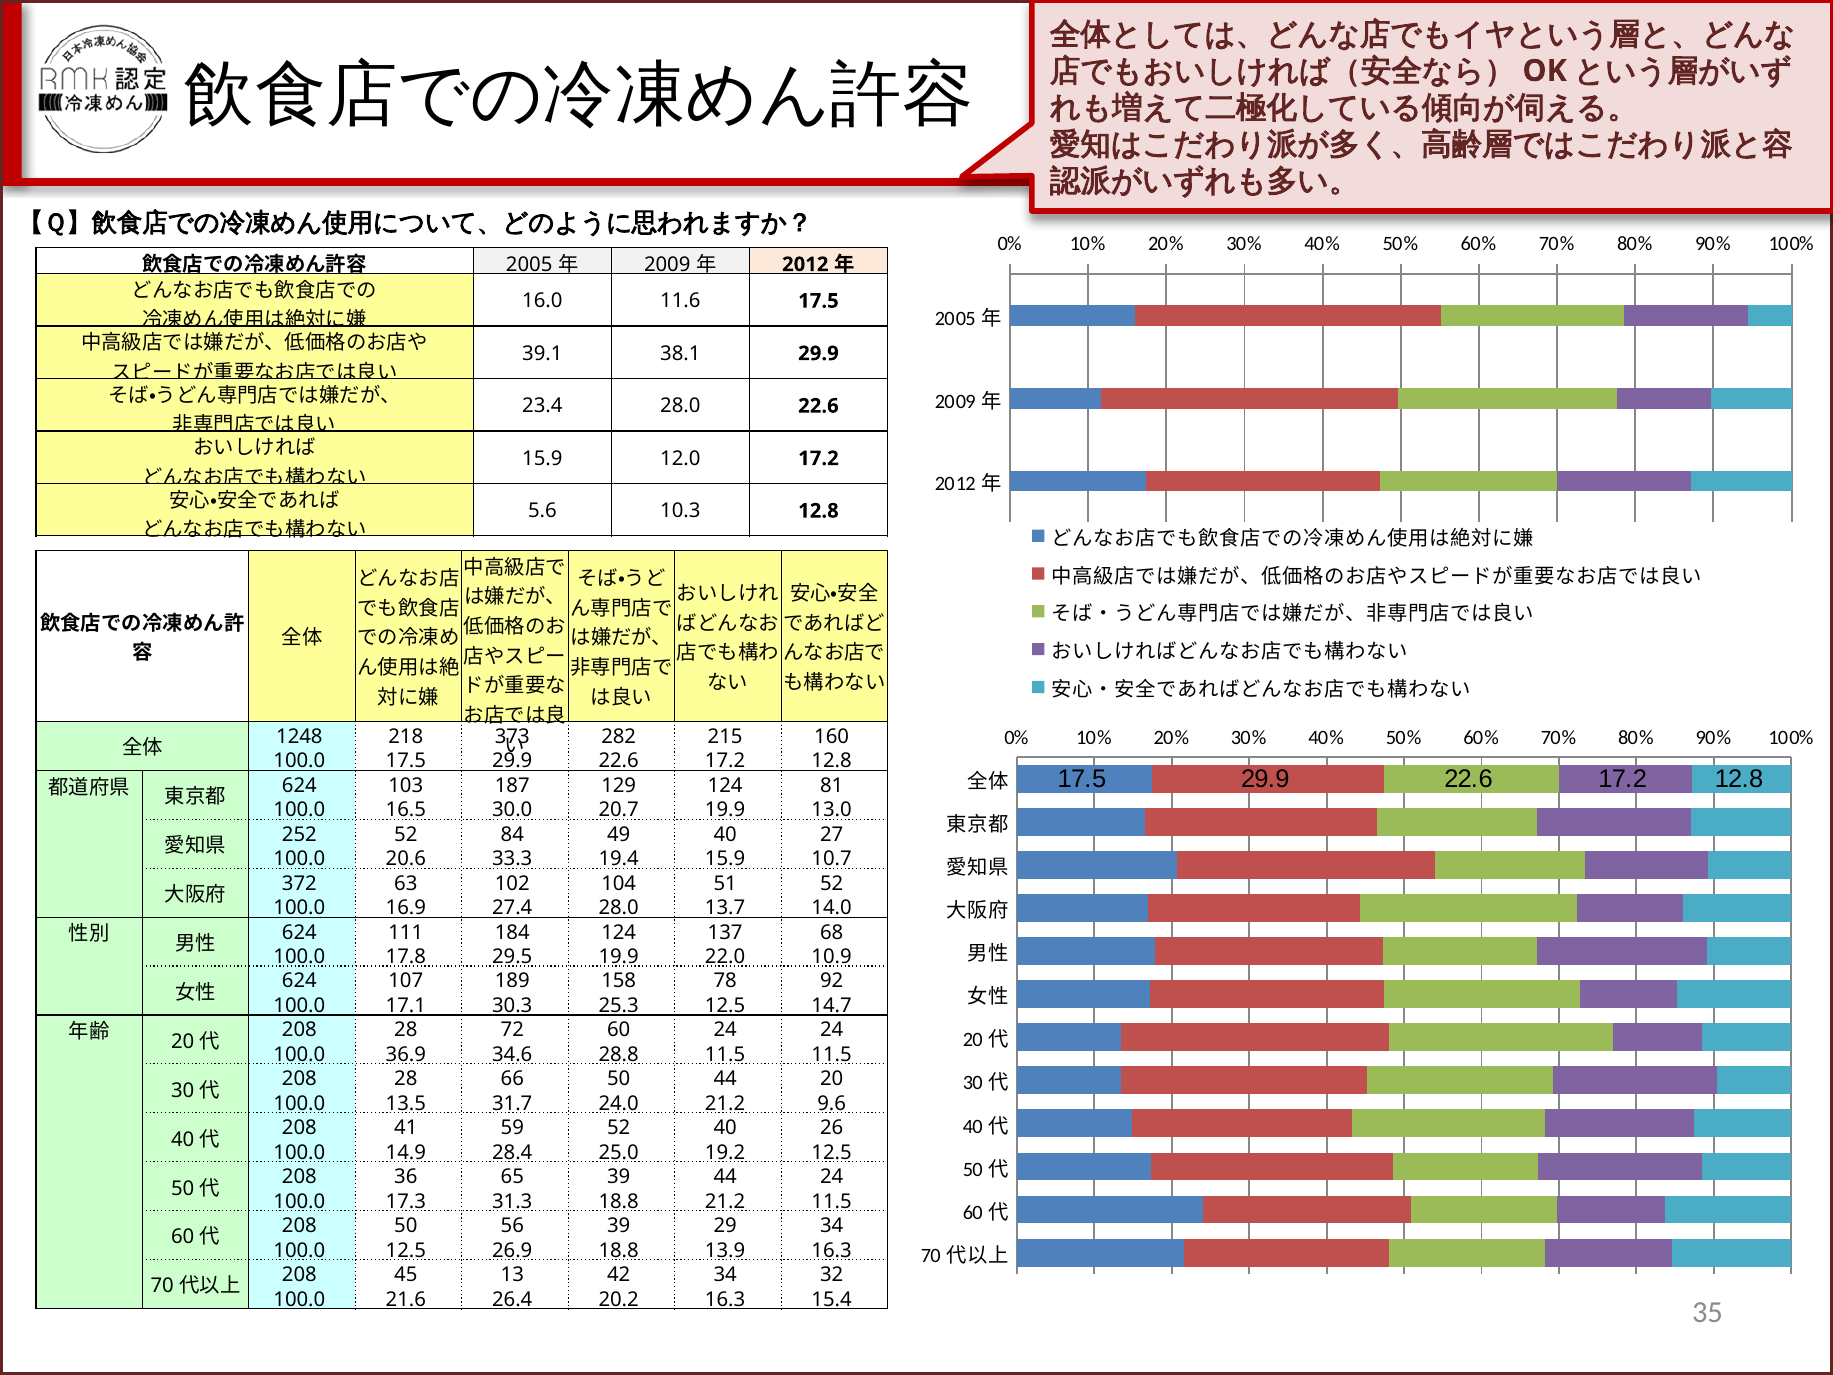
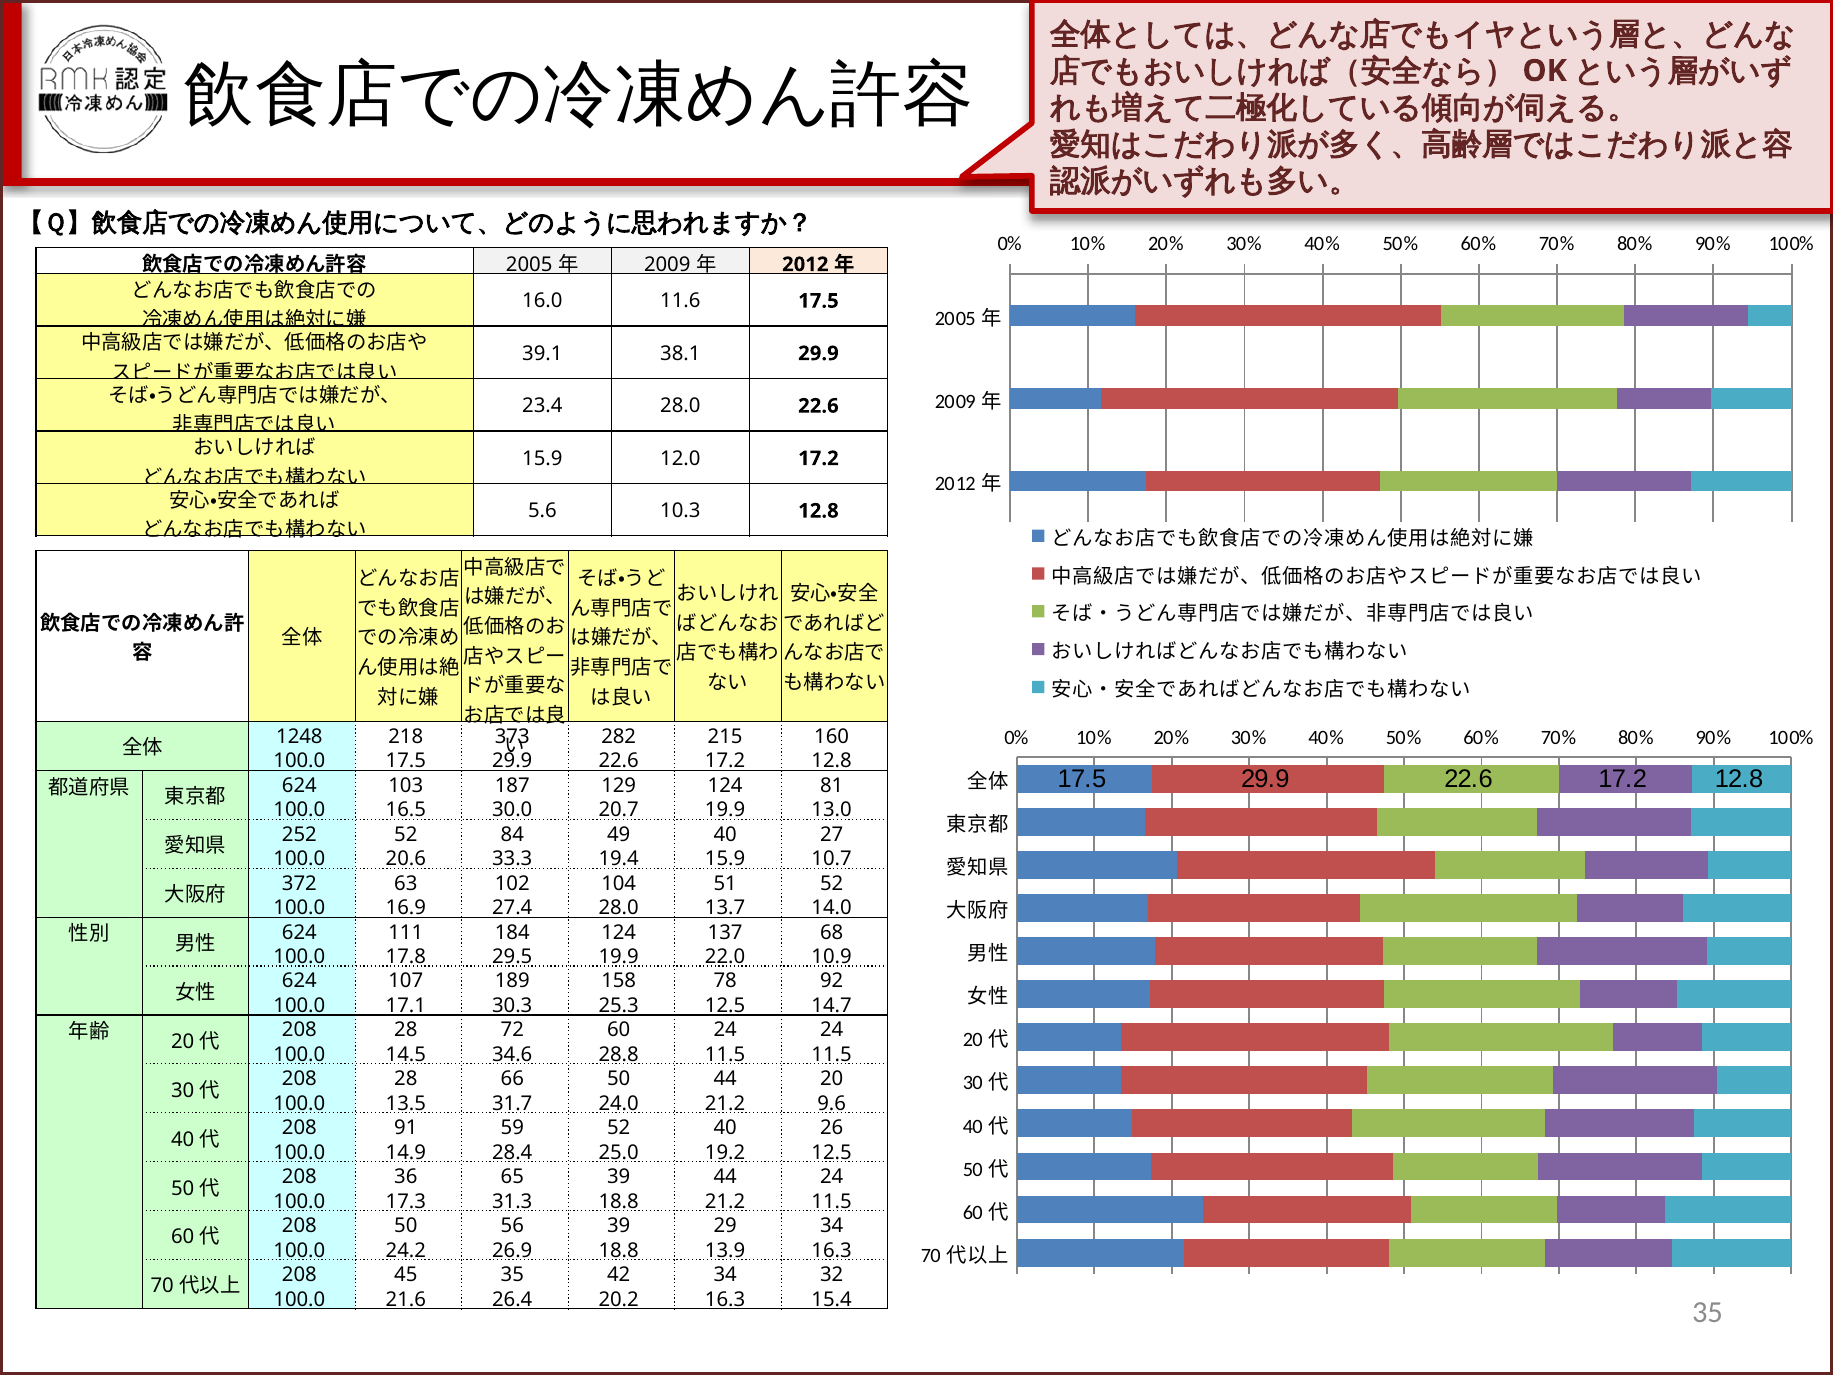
36.9: 36.9 -> 14.5
41: 41 -> 91
12.5 at (406, 1250): 12.5 -> 24.2
45 13: 13 -> 35
